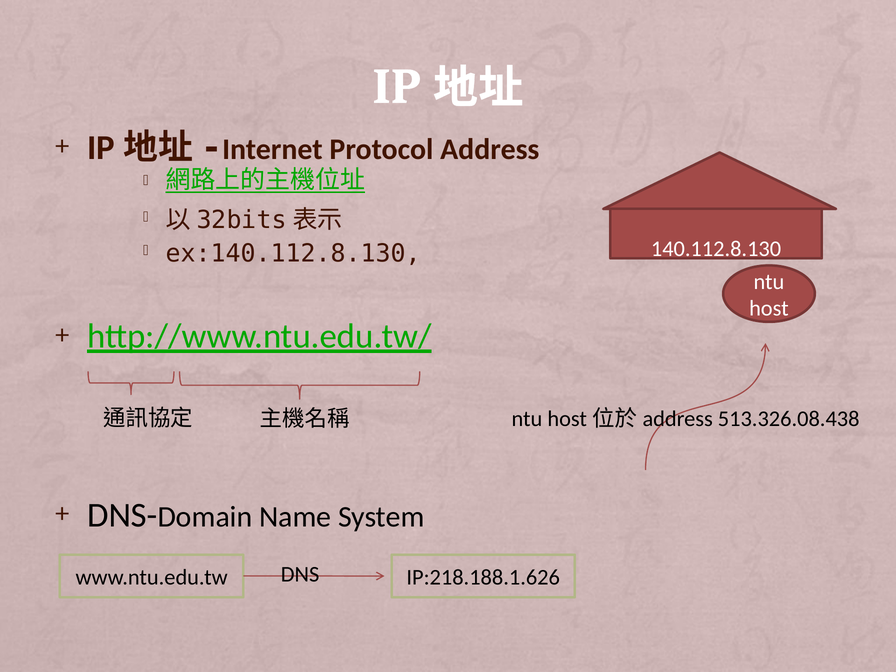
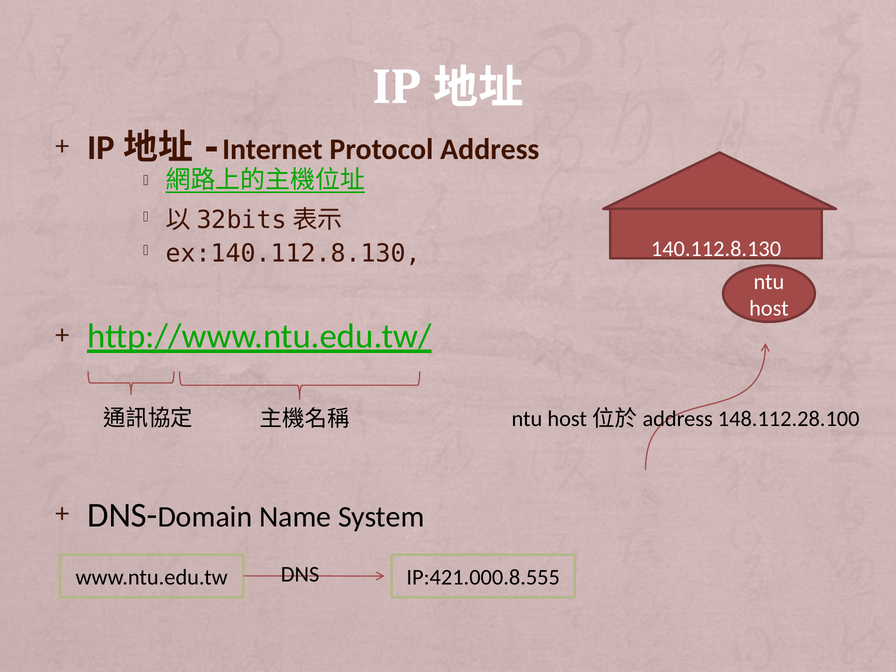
513.326.08.438: 513.326.08.438 -> 148.112.28.100
IP:218.188.1.626: IP:218.188.1.626 -> IP:421.000.8.555
